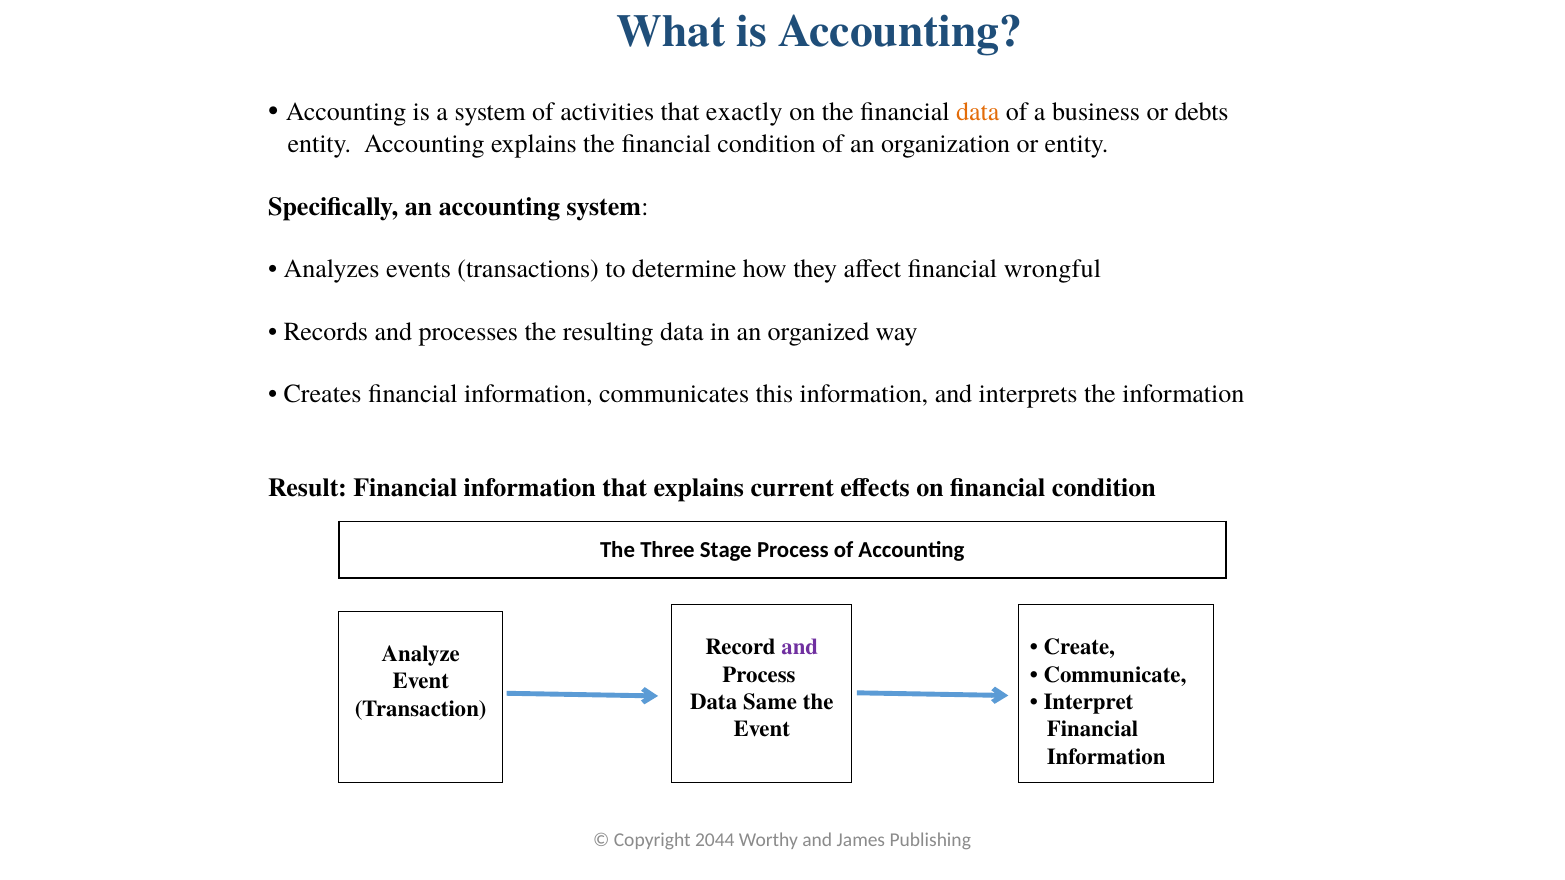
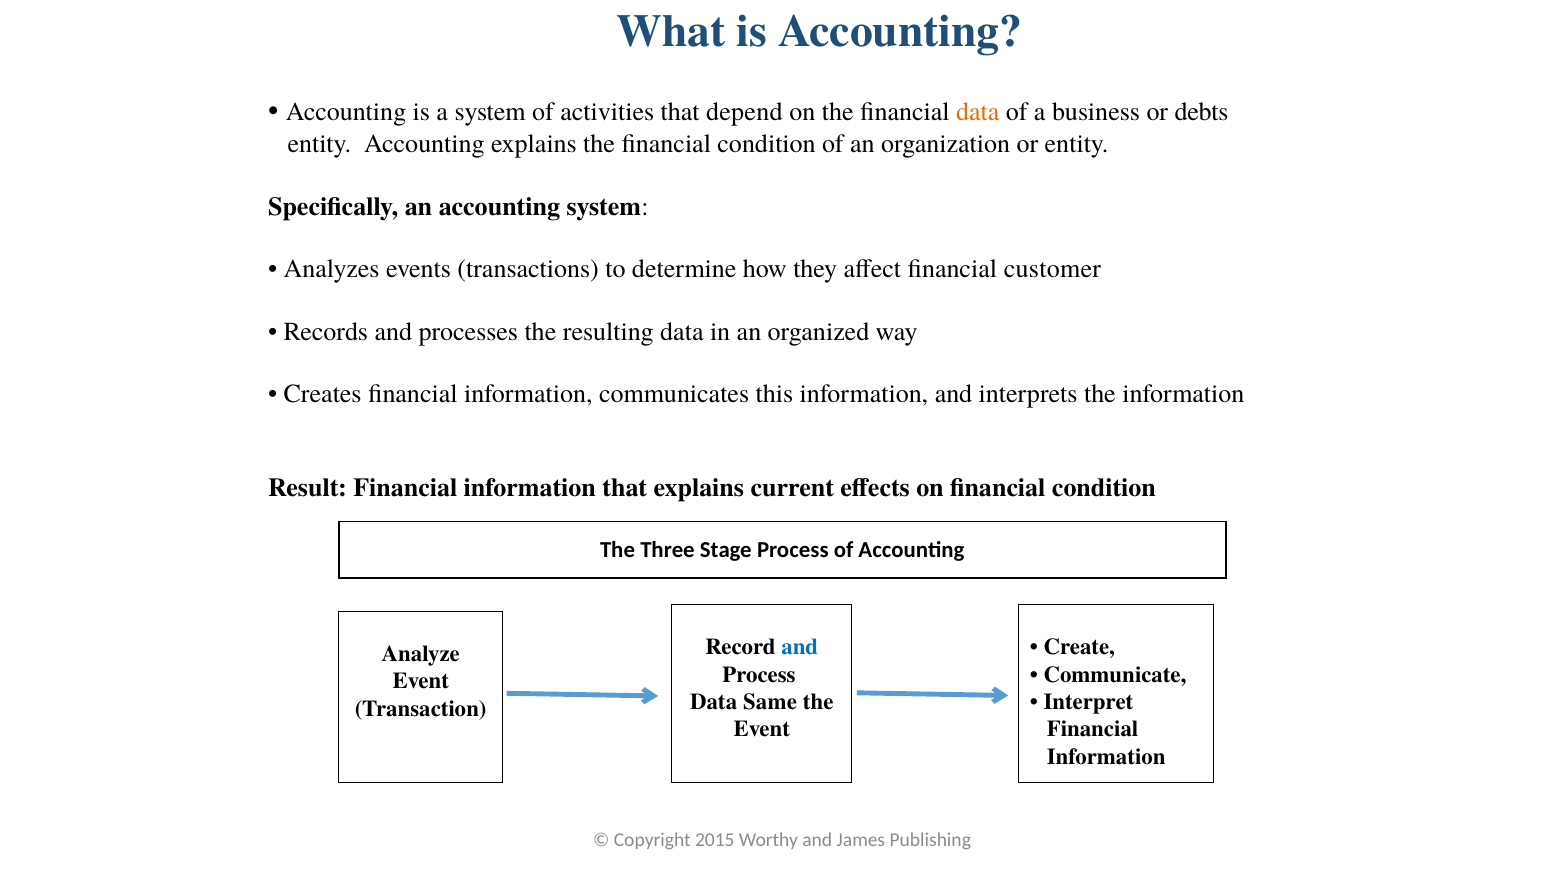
exactly: exactly -> depend
wrongful: wrongful -> customer
and at (800, 647) colour: purple -> blue
2044: 2044 -> 2015
